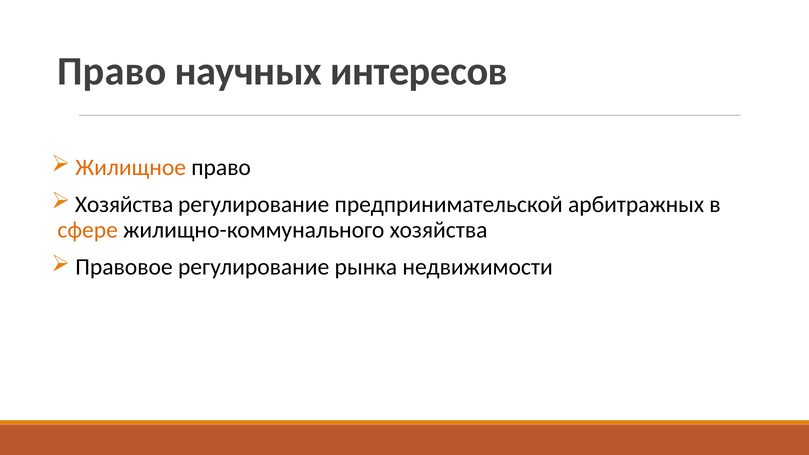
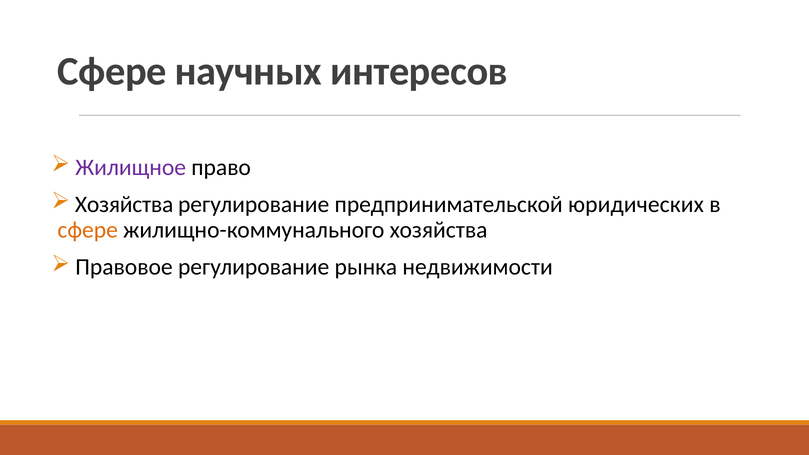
Право at (112, 72): Право -> Сфере
Жилищное colour: orange -> purple
арбитражных: арбитражных -> юридических
